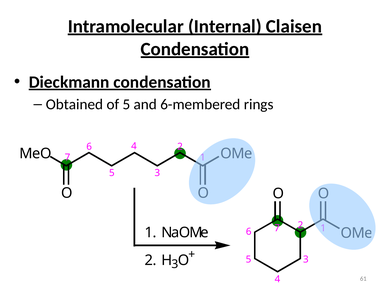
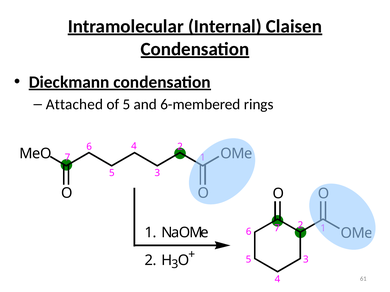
Obtained: Obtained -> Attached
